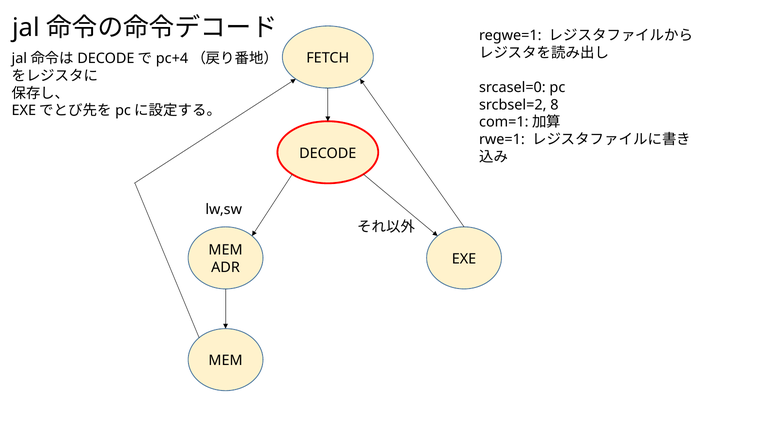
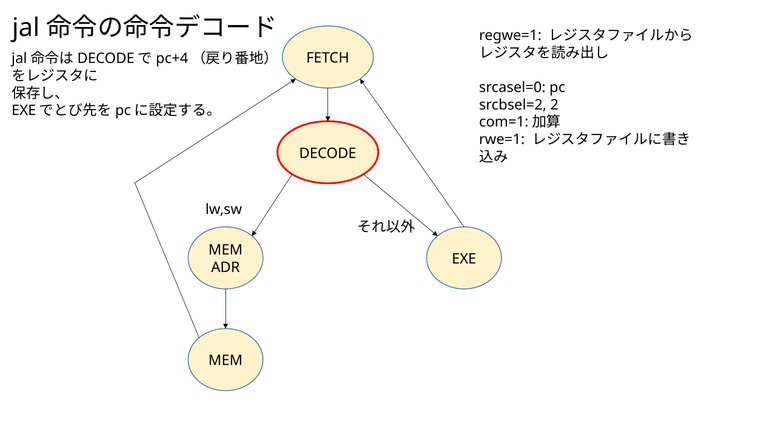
8: 8 -> 2
